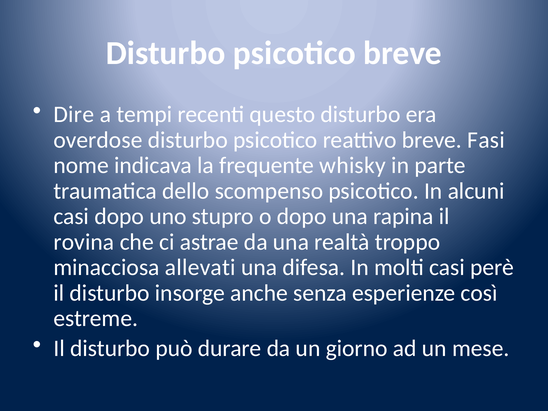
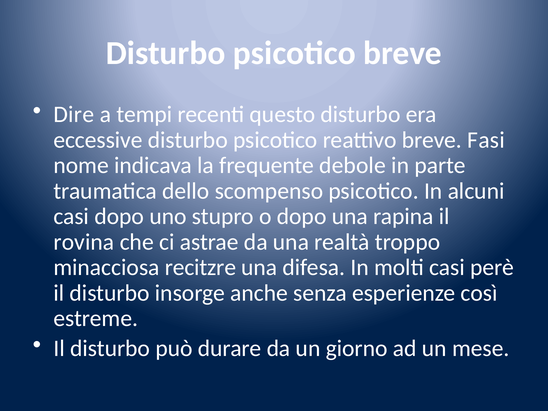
overdose: overdose -> eccessive
whisky: whisky -> debole
allevati: allevati -> recitzre
